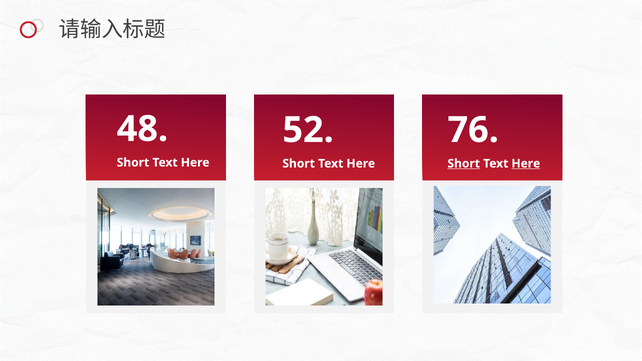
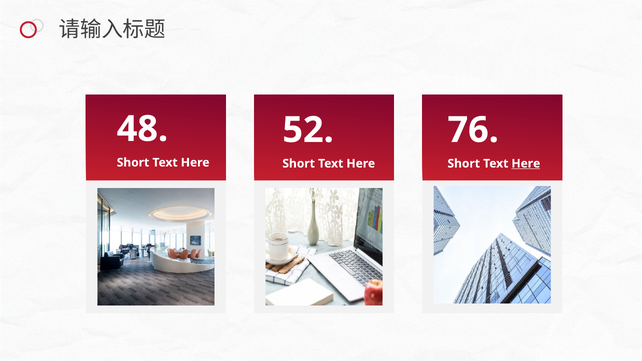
Short at (464, 164) underline: present -> none
